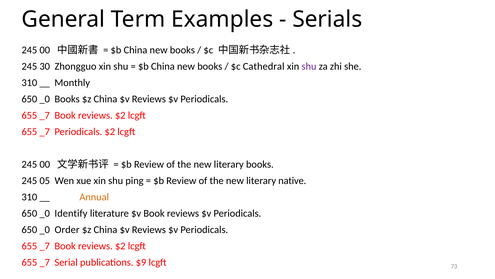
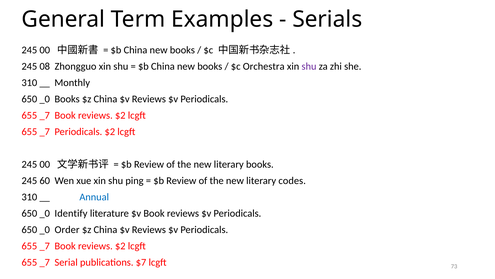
30: 30 -> 08
Cathedral: Cathedral -> Orchestra
05: 05 -> 60
native: native -> codes
Annual colour: orange -> blue
$9: $9 -> $7
